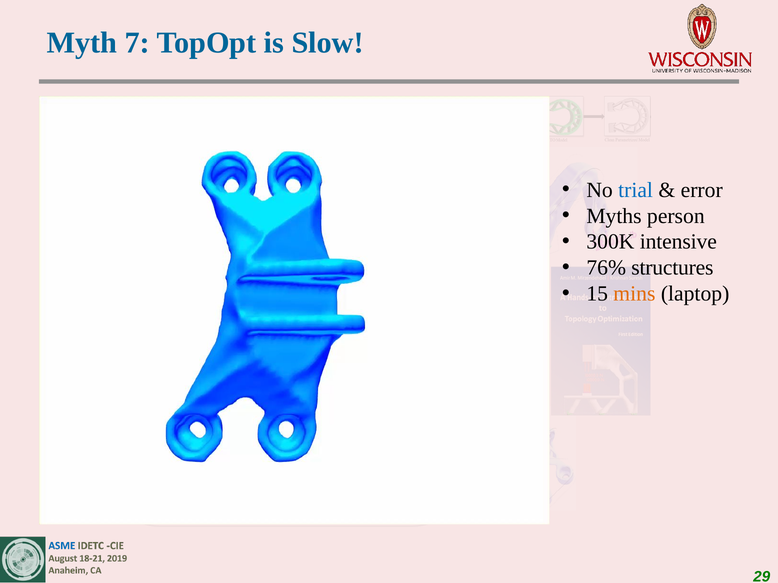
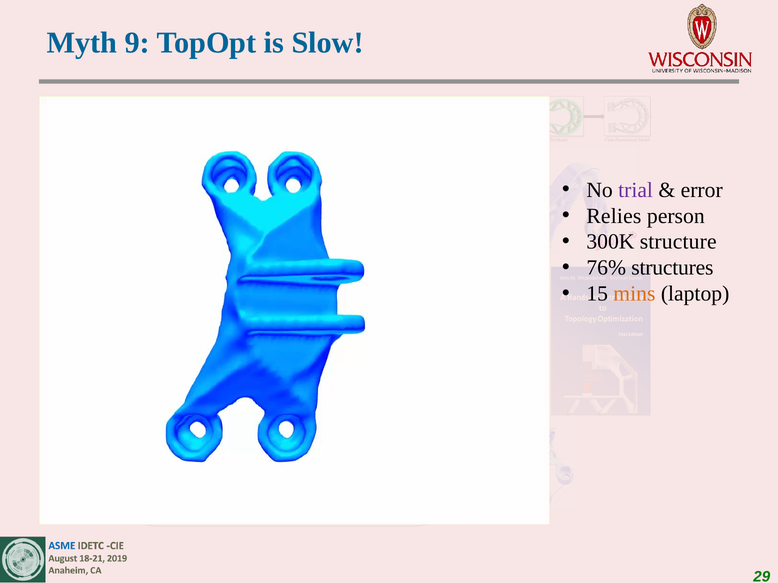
7: 7 -> 9
trial colour: blue -> purple
Myths: Myths -> Relies
intensive: intensive -> structure
